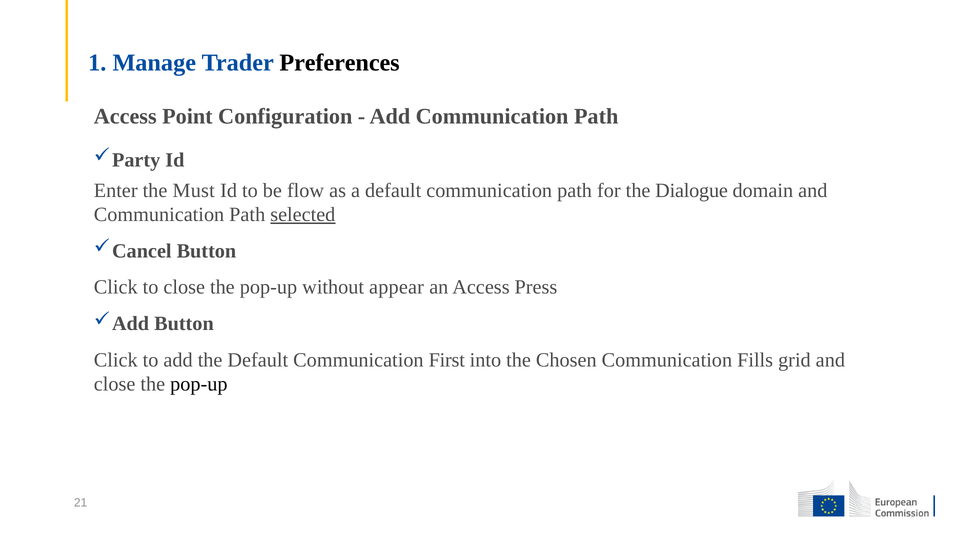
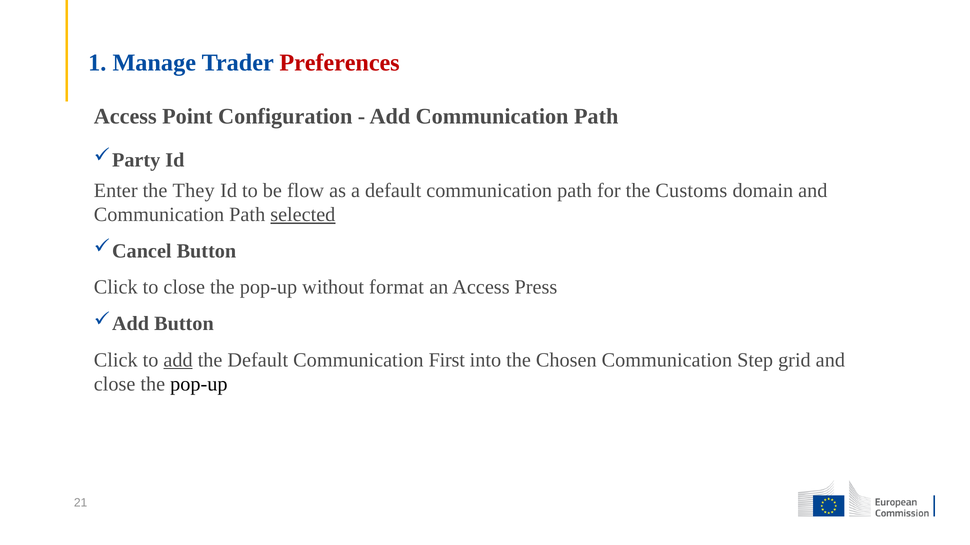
Preferences colour: black -> red
Must: Must -> They
Dialogue: Dialogue -> Customs
appear: appear -> format
add at (178, 360) underline: none -> present
Fills: Fills -> Step
